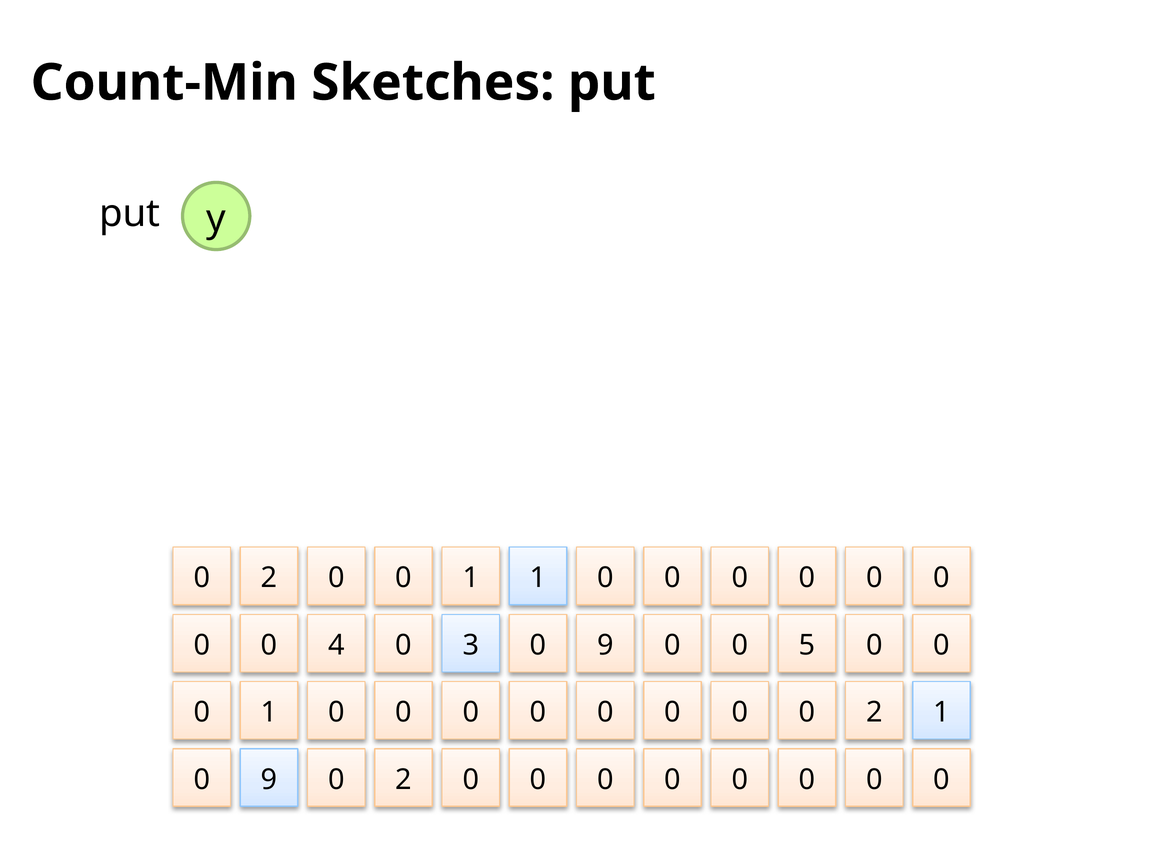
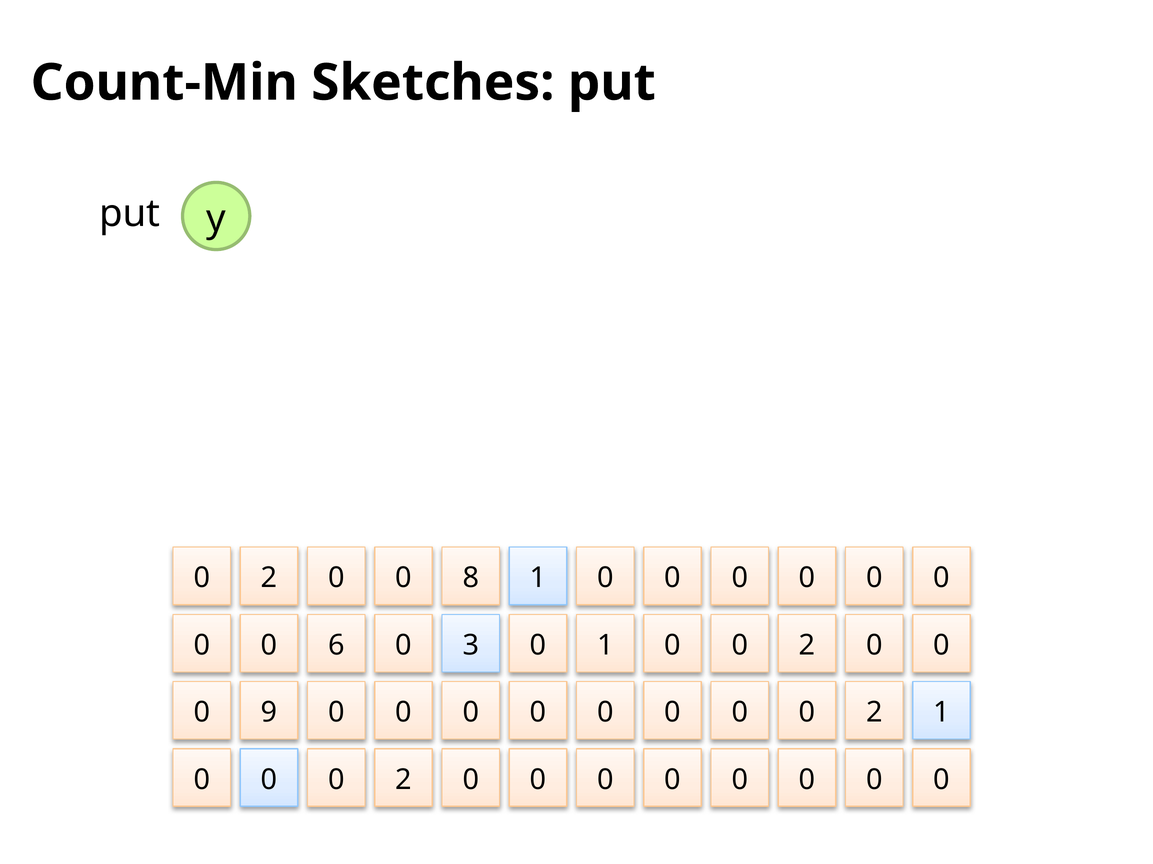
2 0 0 1: 1 -> 8
4: 4 -> 6
3 0 9: 9 -> 1
5 at (807, 646): 5 -> 2
1 at (269, 713): 1 -> 9
9 at (269, 780): 9 -> 0
